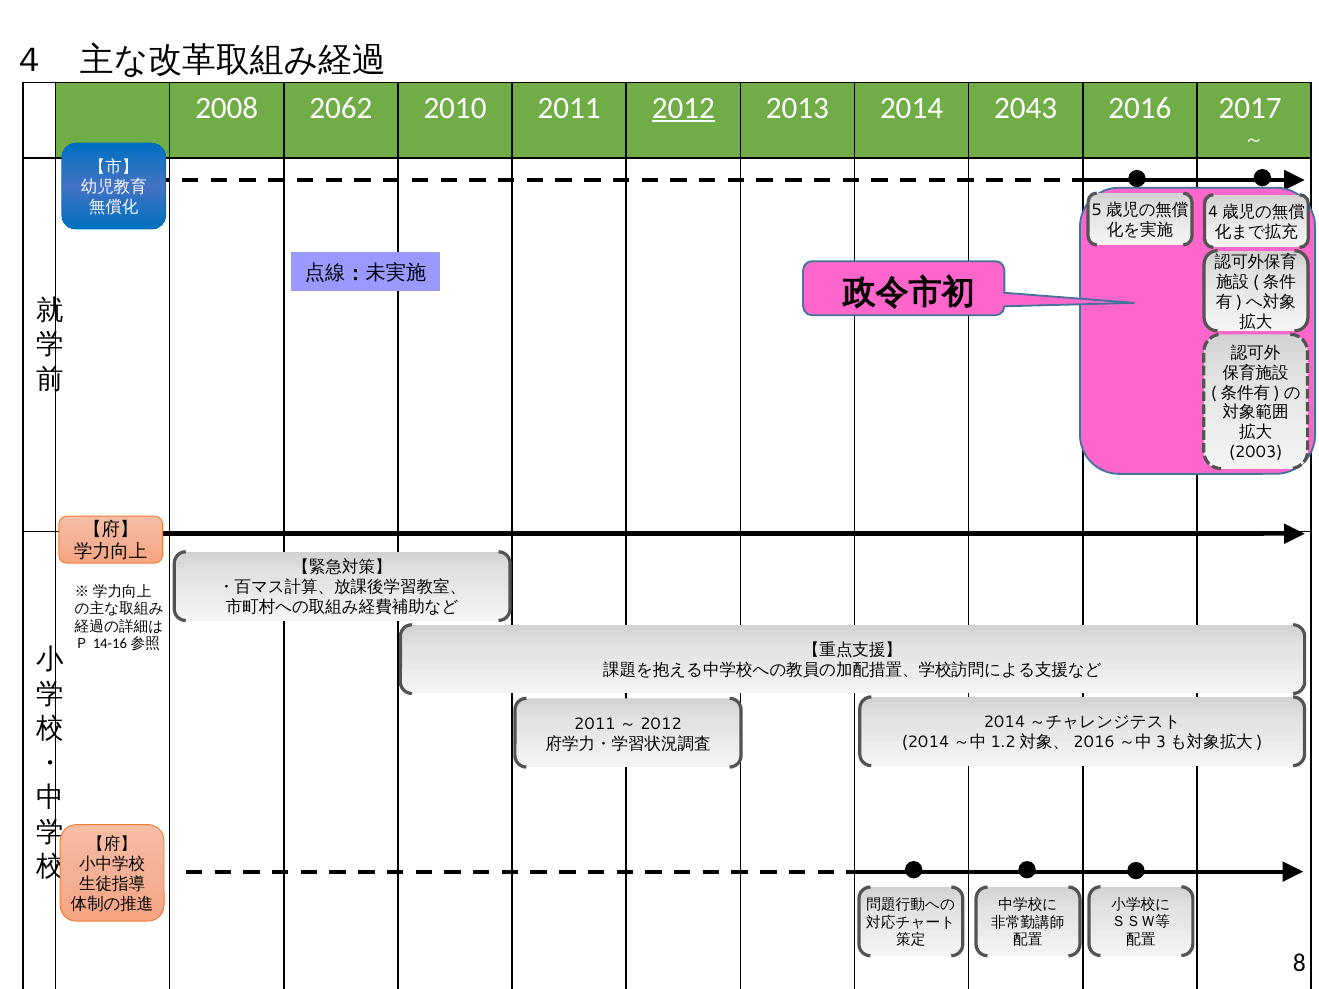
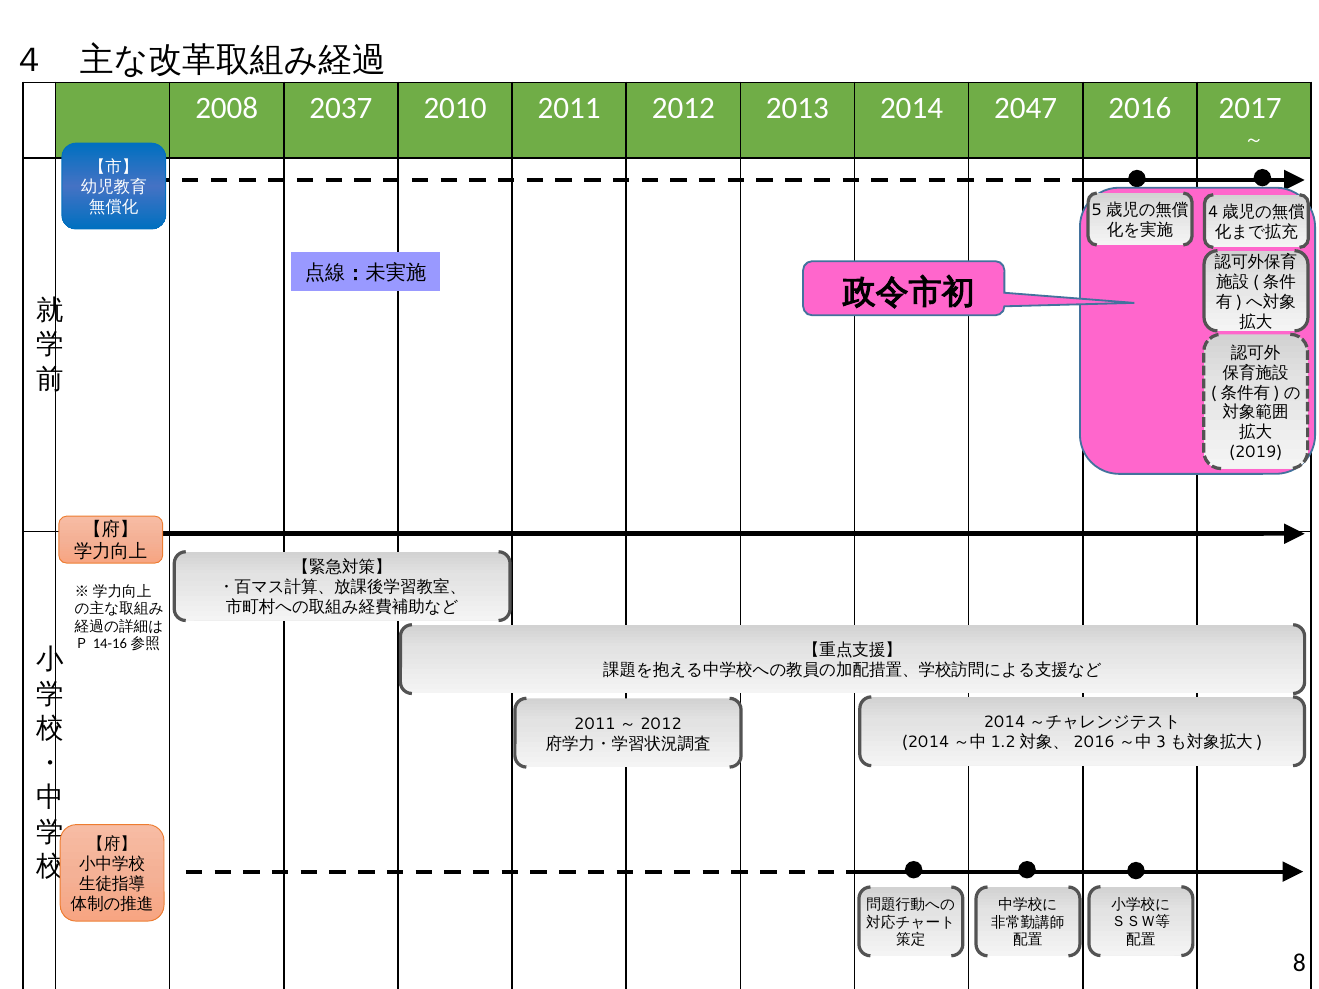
2062: 2062 -> 2037
2012 underline: present -> none
2043: 2043 -> 2047
2003: 2003 -> 2019
